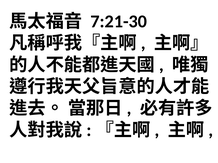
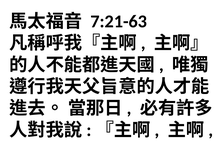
7:21-30: 7:21-30 -> 7:21-63
